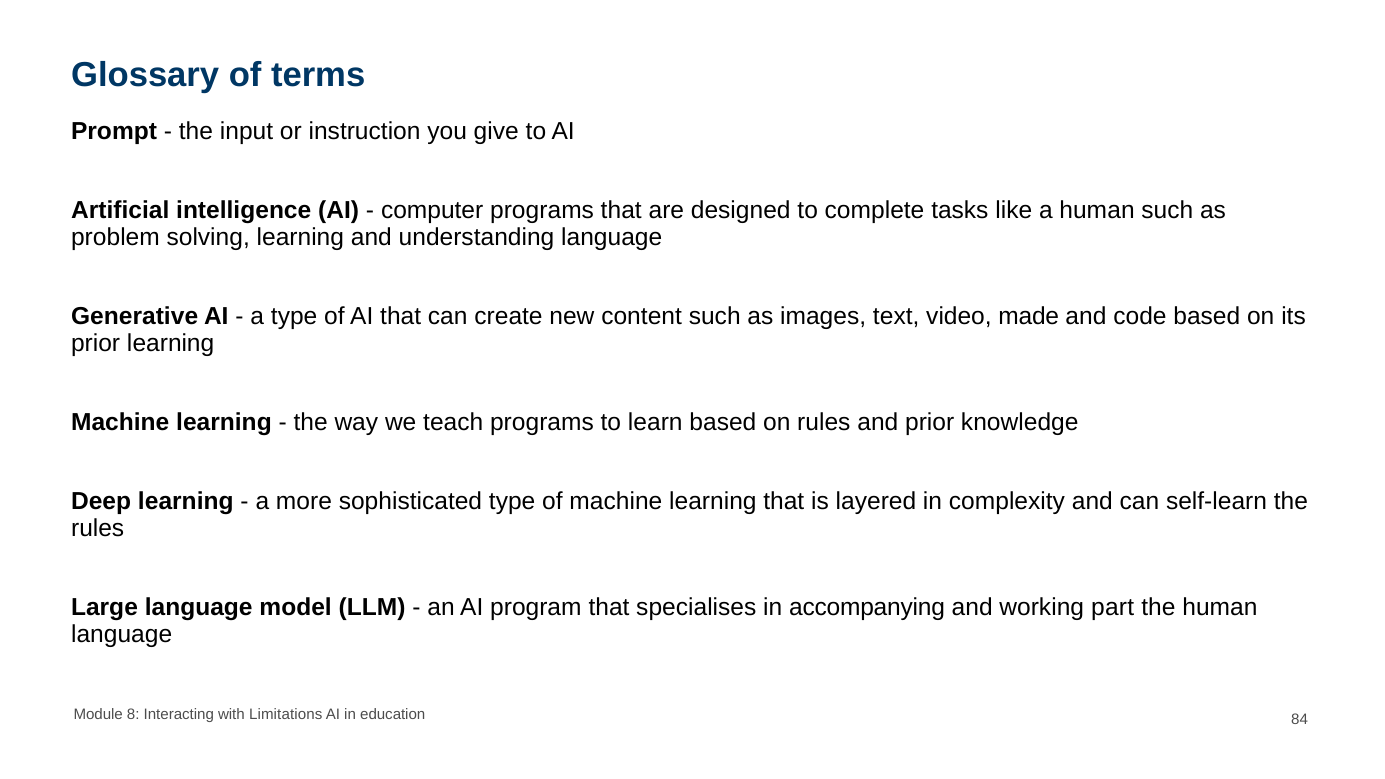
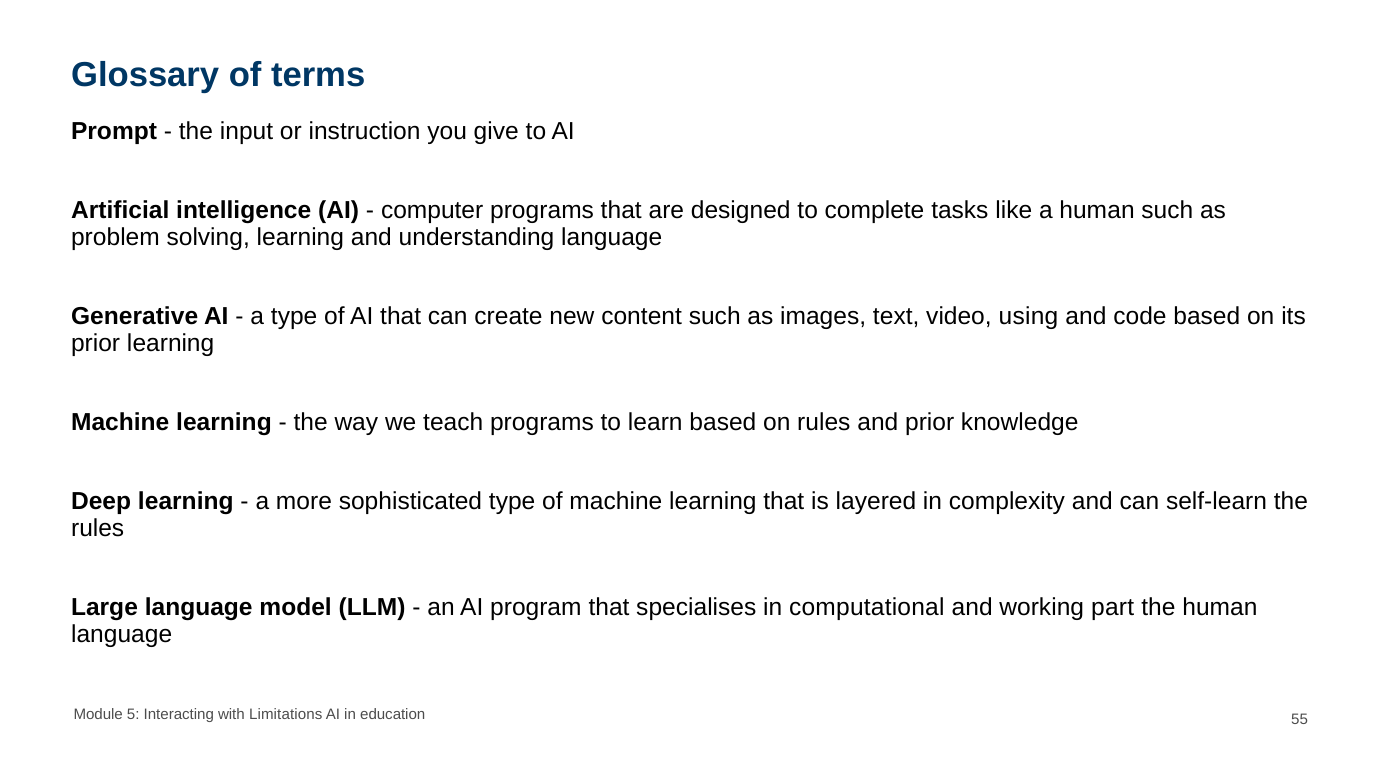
made: made -> using
accompanying: accompanying -> computational
8: 8 -> 5
84: 84 -> 55
